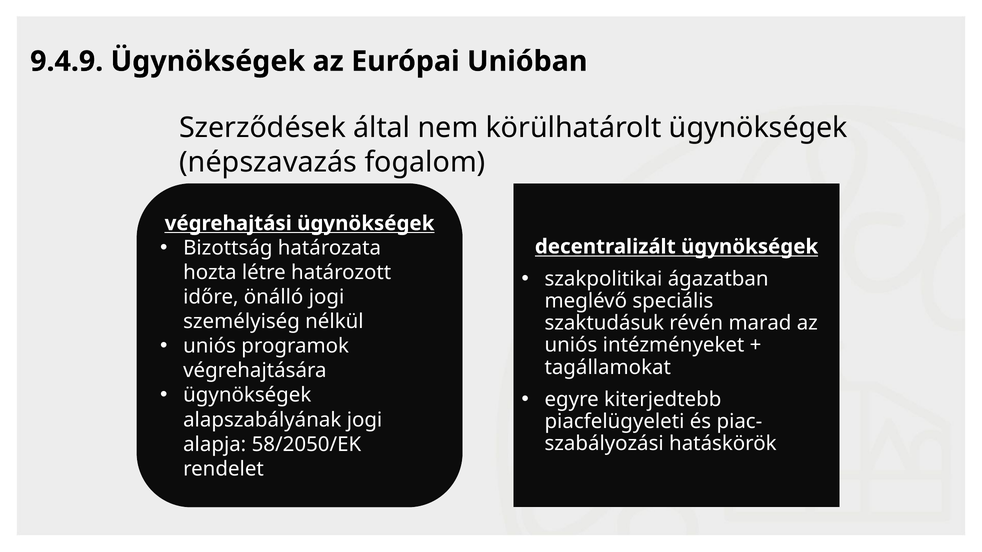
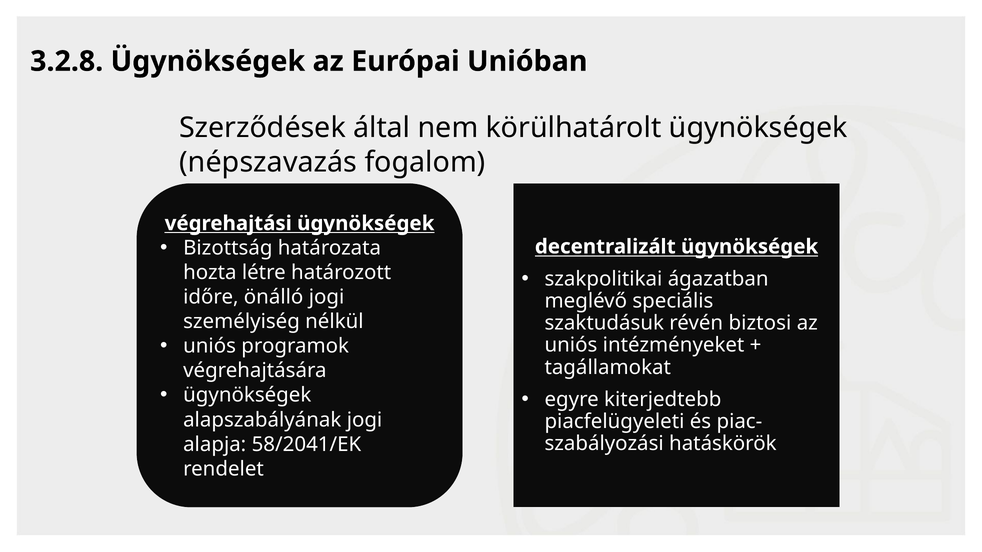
9.4.9: 9.4.9 -> 3.2.8
marad: marad -> biztosi
58/2050/EK: 58/2050/EK -> 58/2041/EK
